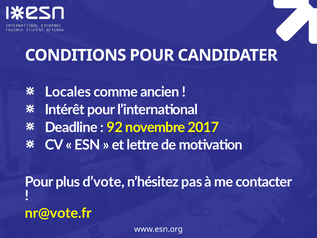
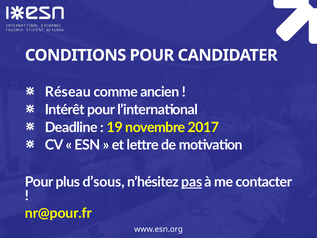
Locales: Locales -> Réseau
92: 92 -> 19
d’vote: d’vote -> d’sous
pas underline: none -> present
nr@vote.fr: nr@vote.fr -> nr@pour.fr
